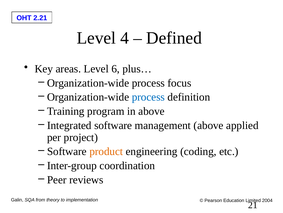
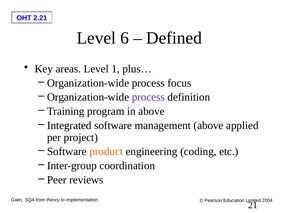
4: 4 -> 6
6: 6 -> 1
process at (148, 97) colour: blue -> purple
